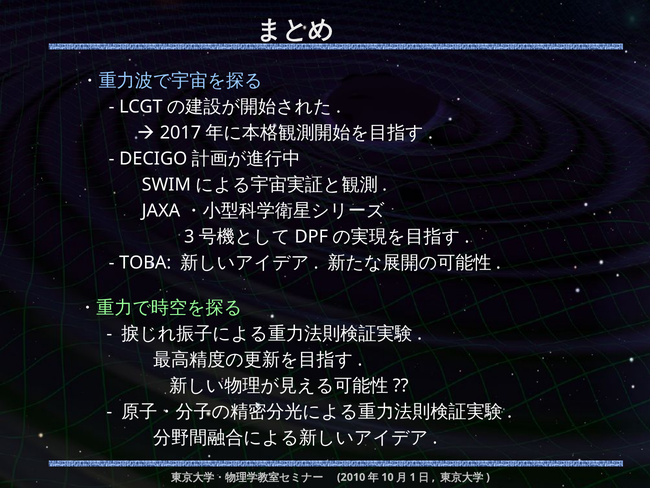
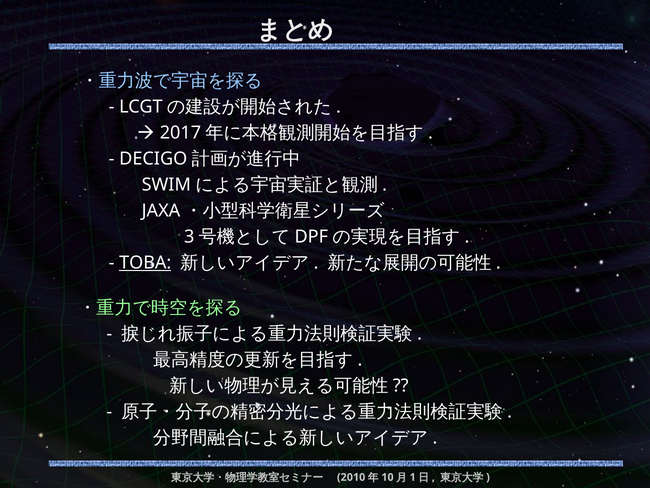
TOBA underline: none -> present
